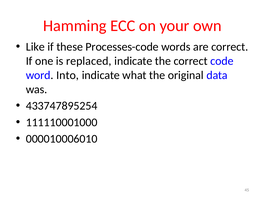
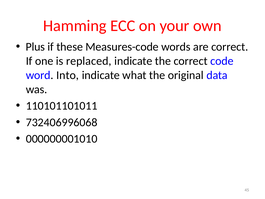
Like: Like -> Plus
Processes-code: Processes-code -> Measures-code
433747895254: 433747895254 -> 110101101011
111110001000: 111110001000 -> 732406996068
000010006010: 000010006010 -> 000000001010
